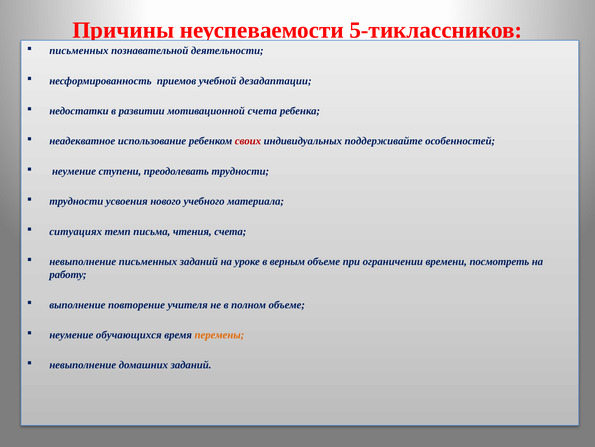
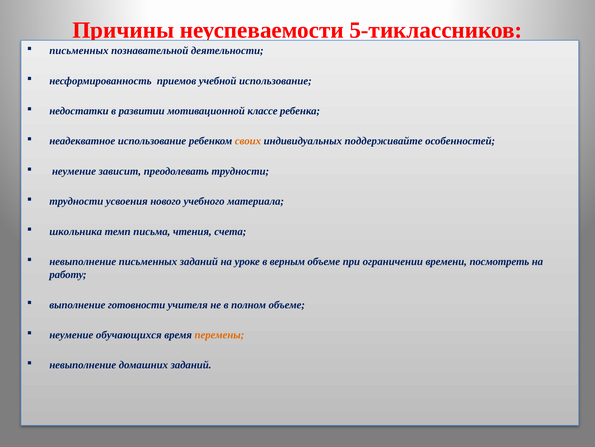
учебной дезадаптации: дезадаптации -> использование
мотивационной счета: счета -> классе
своих colour: red -> orange
ступени: ступени -> зависит
ситуациях: ситуациях -> школьника
повторение: повторение -> готовности
